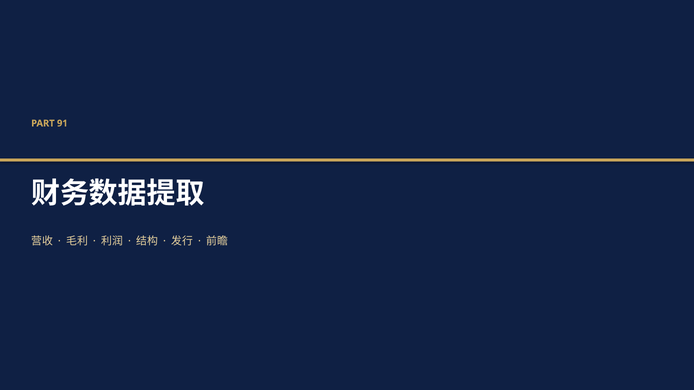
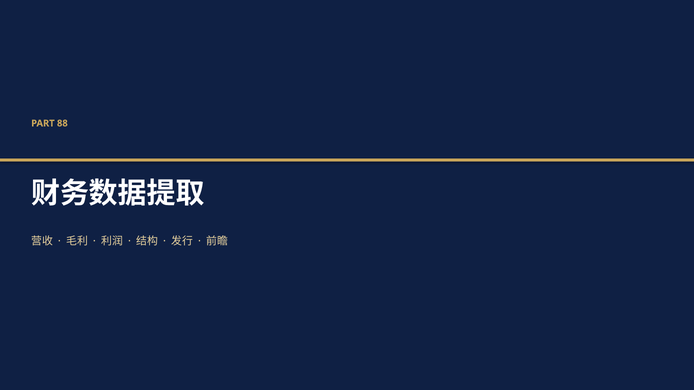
91: 91 -> 88
